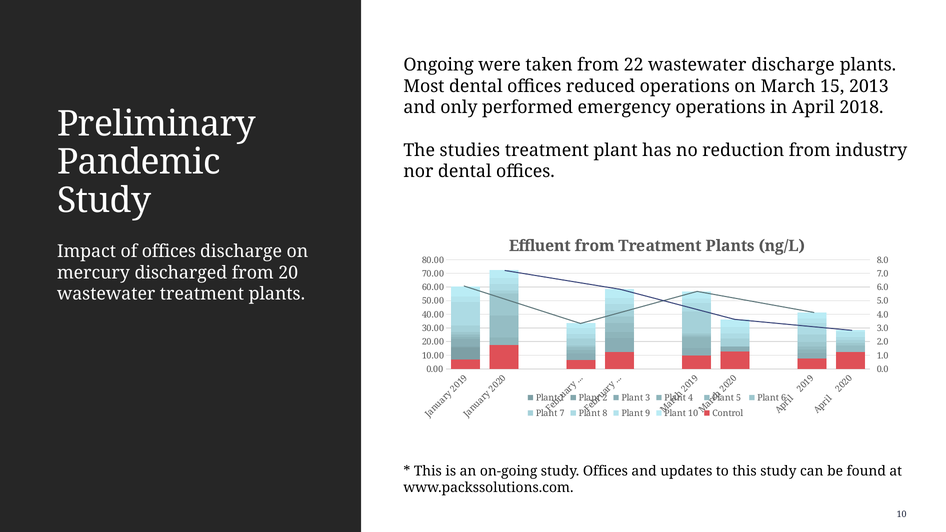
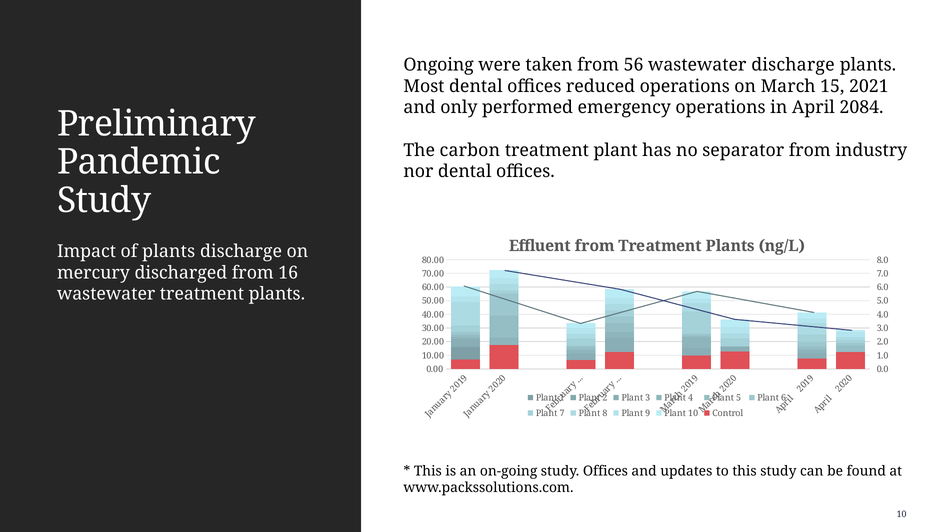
22: 22 -> 56
2013: 2013 -> 2021
2018: 2018 -> 2084
studies: studies -> carbon
reduction: reduction -> separator
of offices: offices -> plants
20: 20 -> 16
